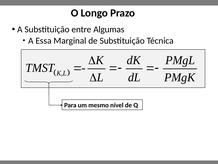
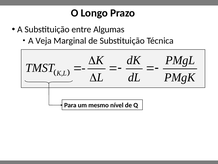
Essa: Essa -> Veja
